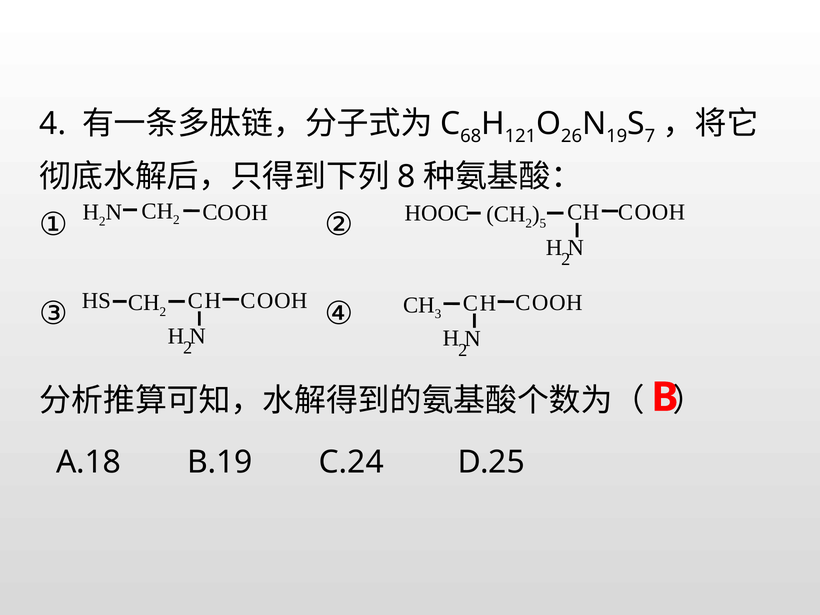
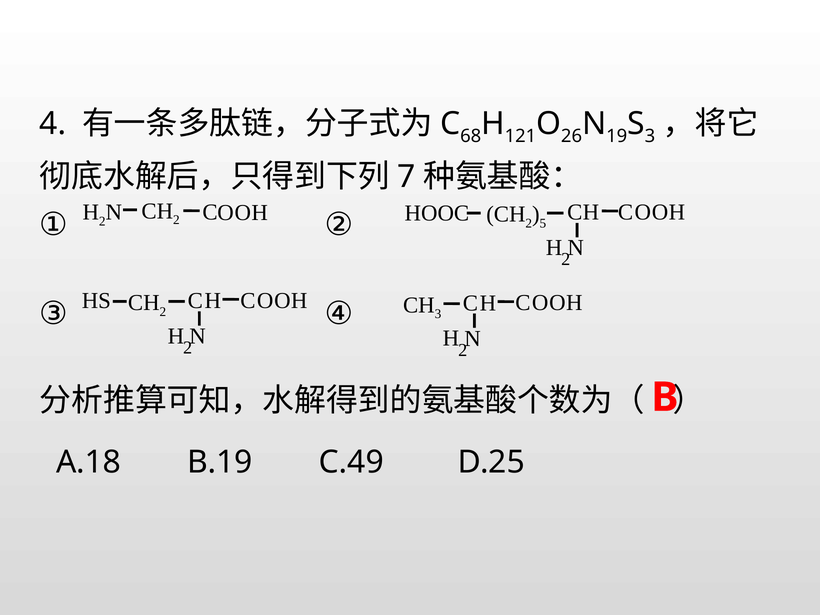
7 at (650, 136): 7 -> 3
8: 8 -> 7
C.24: C.24 -> C.49
